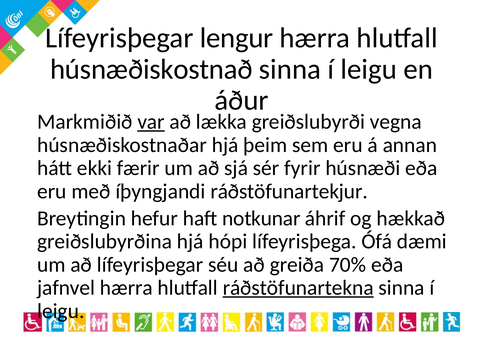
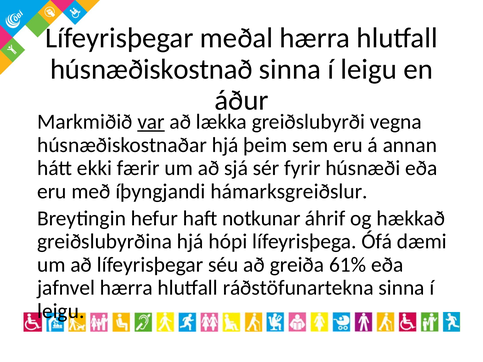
lengur: lengur -> meðal
ráðstöfunartekjur: ráðstöfunartekjur -> hámarksgreiðslur
70%: 70% -> 61%
ráðstöfunartekna underline: present -> none
